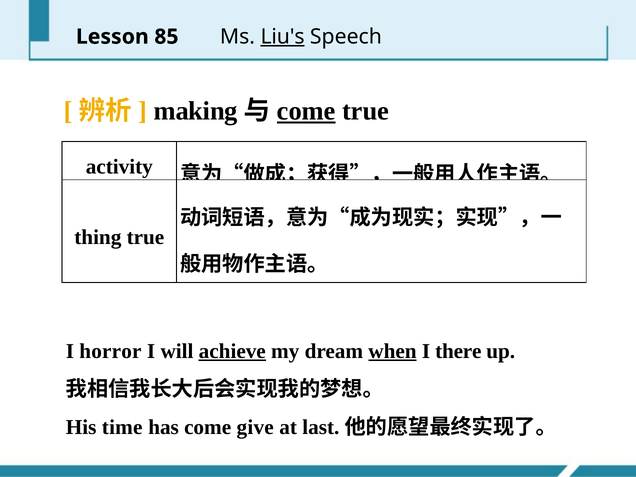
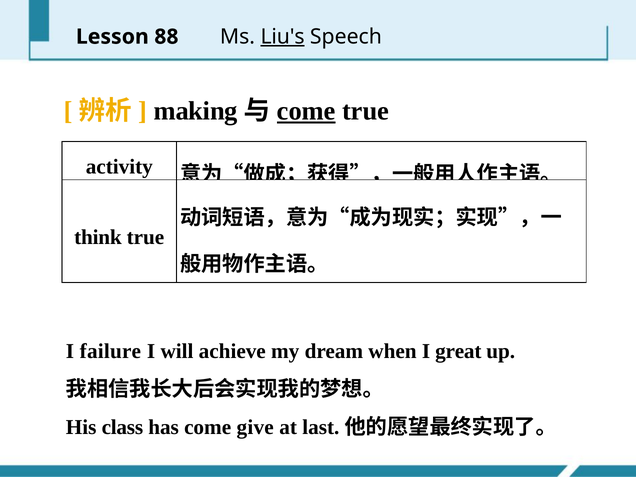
85: 85 -> 88
thing: thing -> think
horror: horror -> failure
achieve underline: present -> none
when underline: present -> none
there: there -> great
time: time -> class
